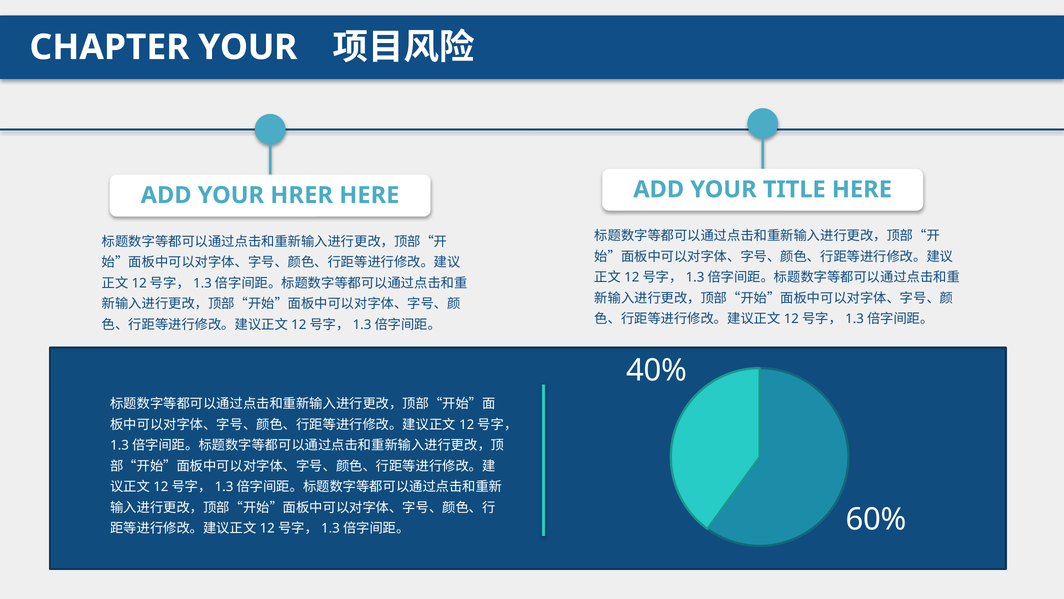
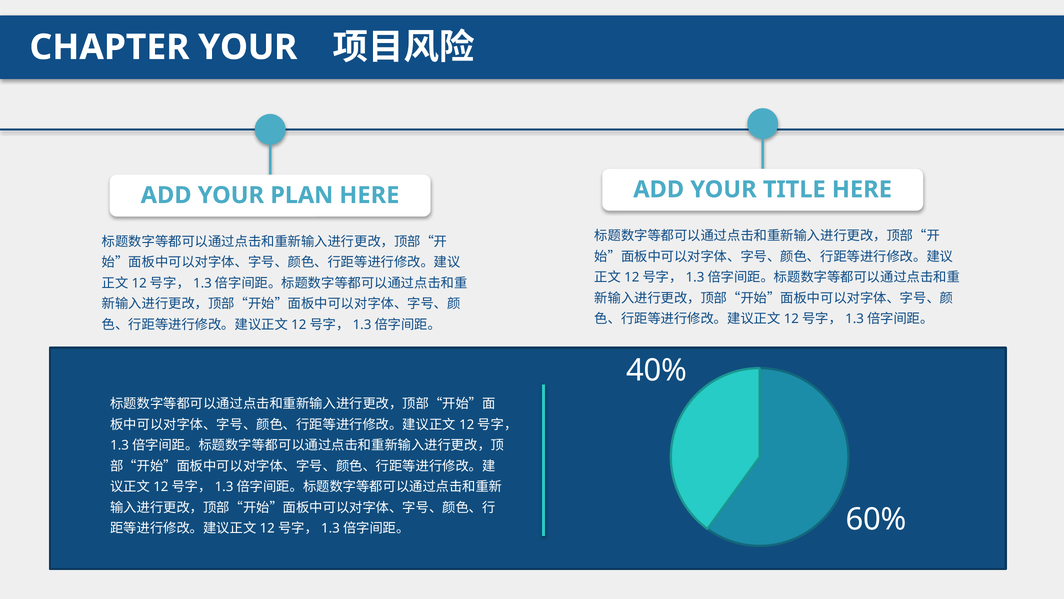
HRER: HRER -> PLAN
